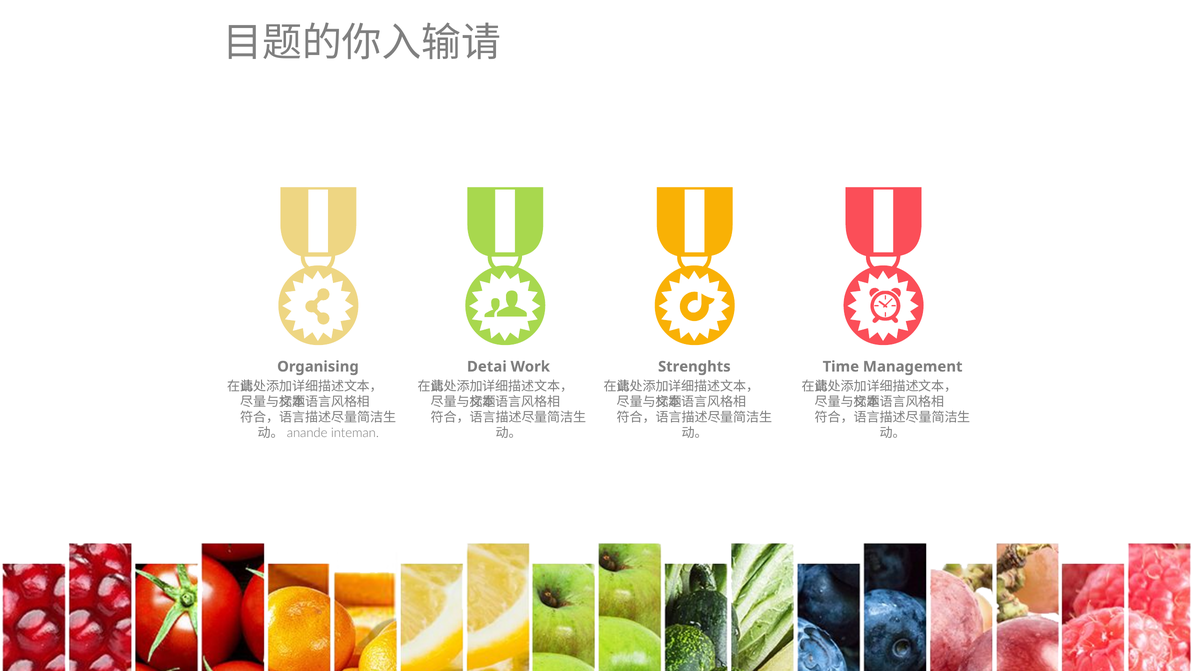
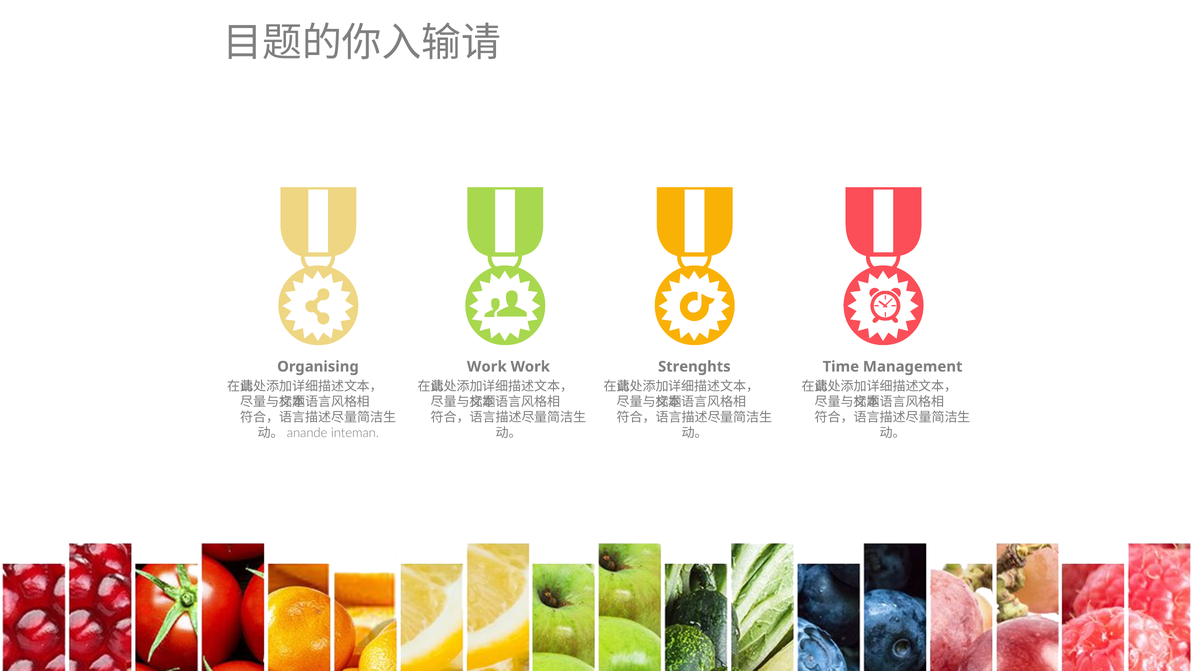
Detai at (487, 367): Detai -> Work
